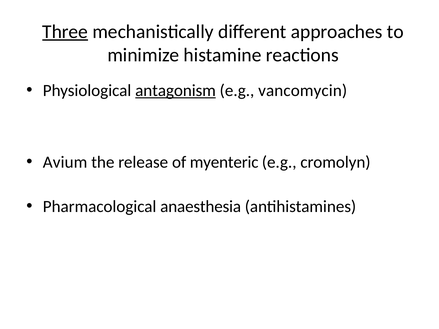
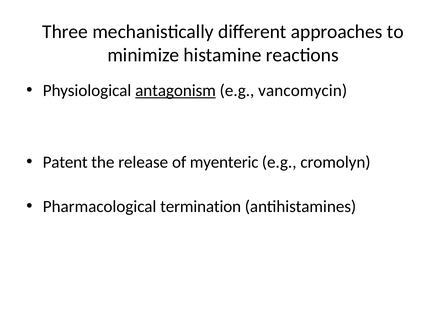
Three underline: present -> none
Avium: Avium -> Patent
anaesthesia: anaesthesia -> termination
